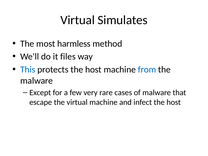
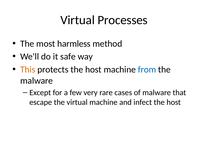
Simulates: Simulates -> Processes
files: files -> safe
This colour: blue -> orange
